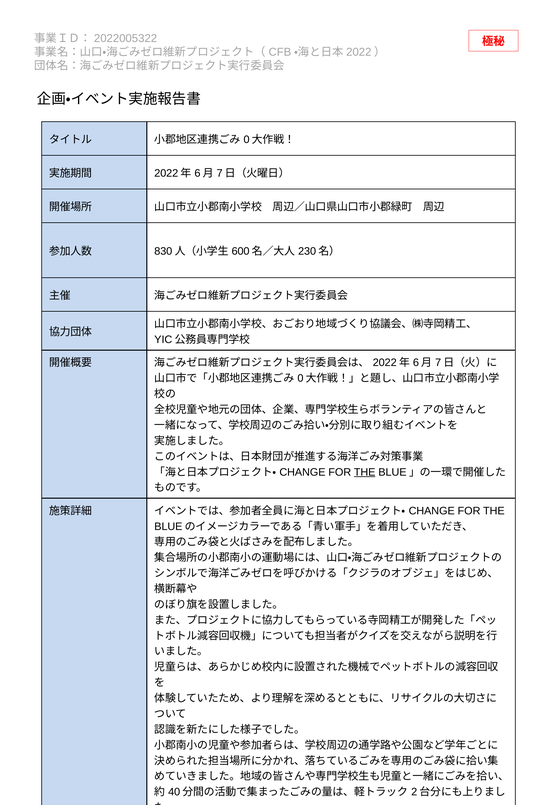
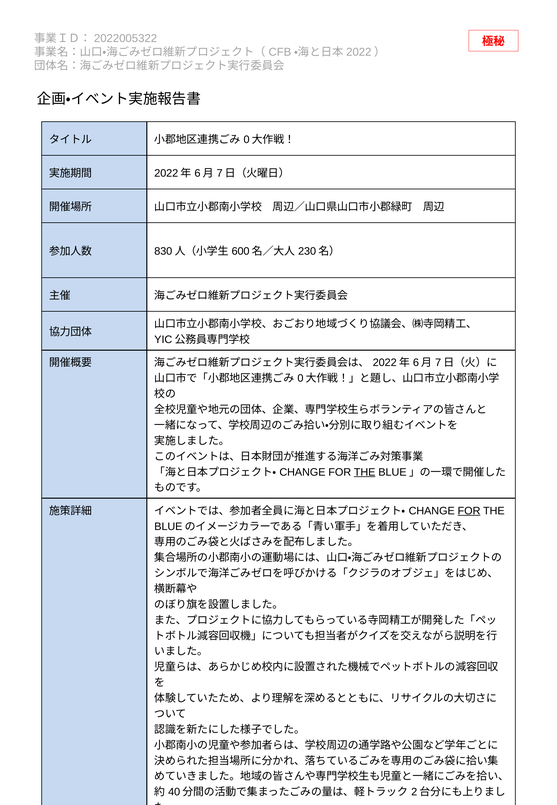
FOR at (469, 511) underline: none -> present
